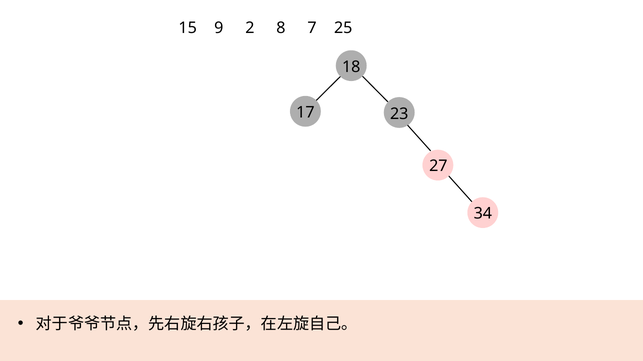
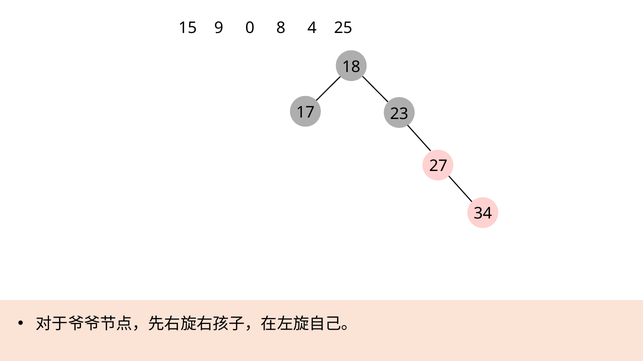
2: 2 -> 0
7: 7 -> 4
